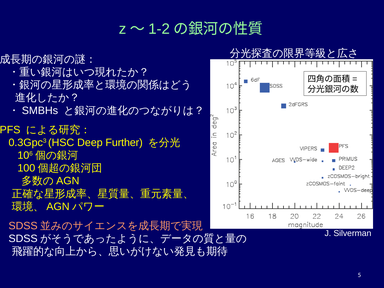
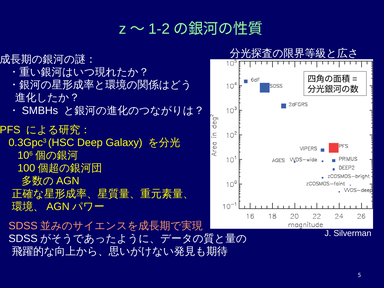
Further: Further -> Galaxy
